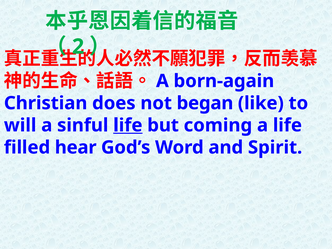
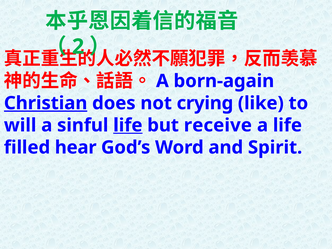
Christian underline: none -> present
began: began -> crying
coming: coming -> receive
